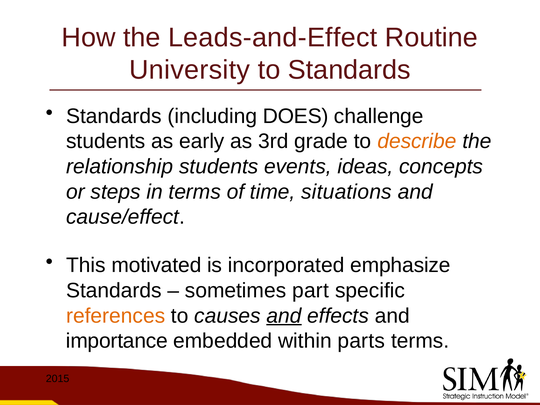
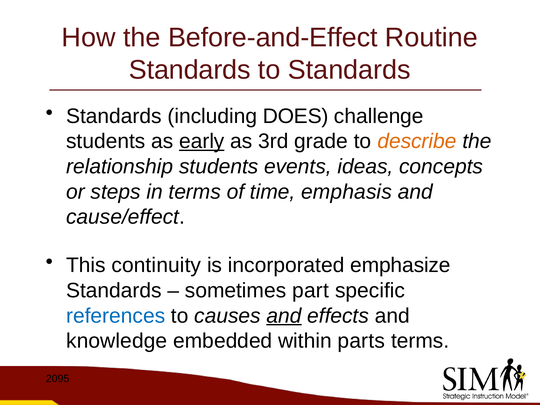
Leads-and-Effect: Leads-and-Effect -> Before-and-Effect
University at (190, 70): University -> Standards
early underline: none -> present
situations: situations -> emphasis
motivated: motivated -> continuity
references colour: orange -> blue
importance: importance -> knowledge
2015: 2015 -> 2095
